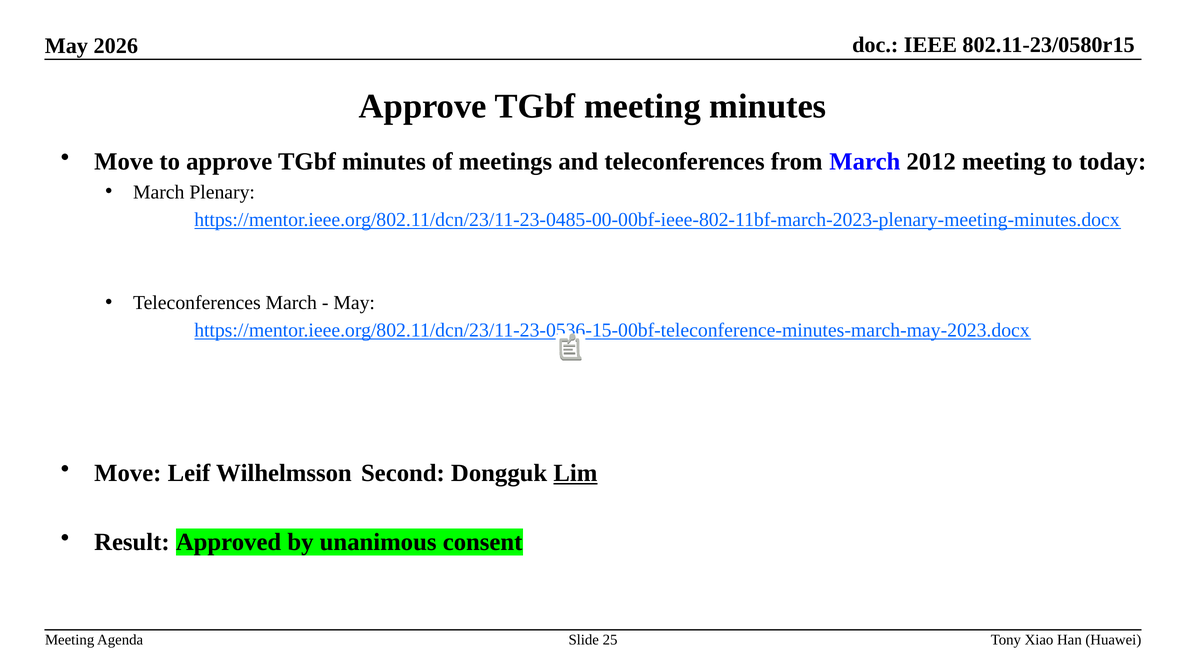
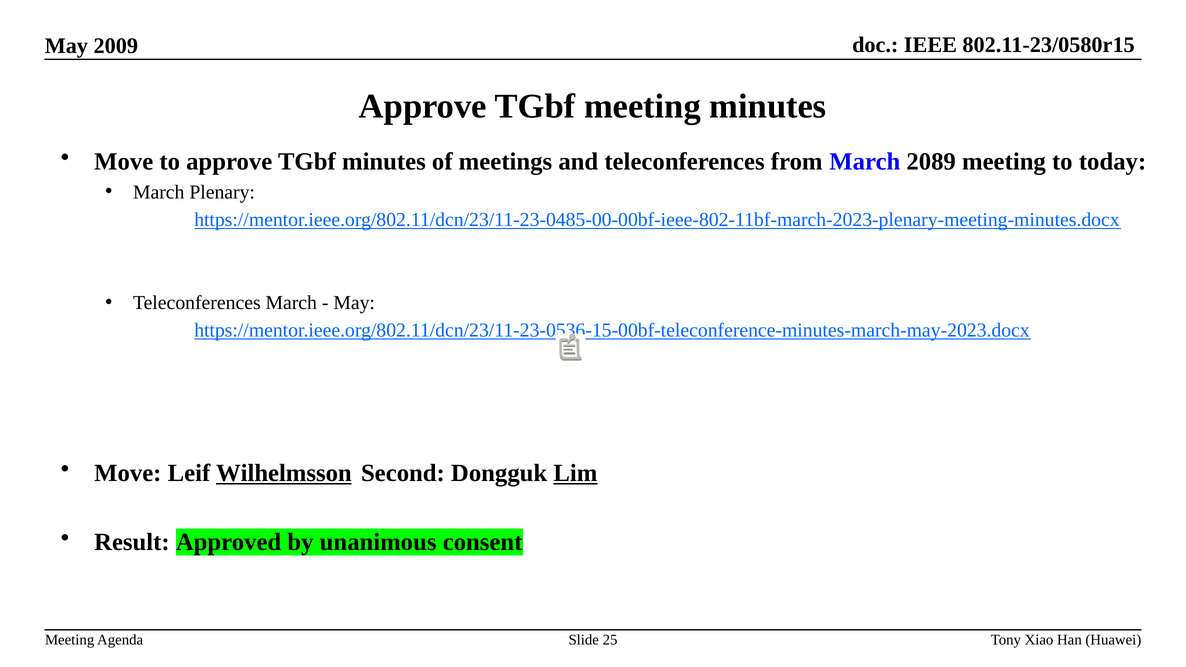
2026: 2026 -> 2009
2012: 2012 -> 2089
Wilhelmsson underline: none -> present
